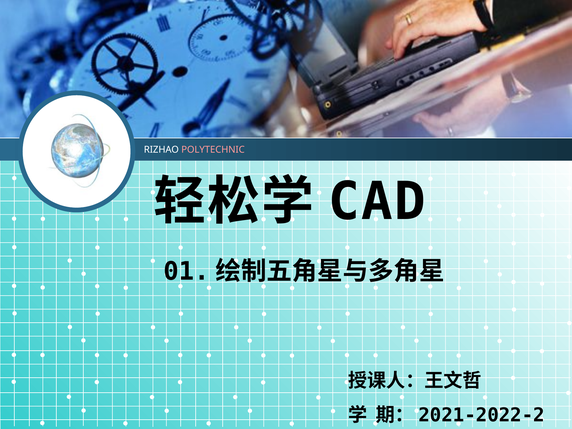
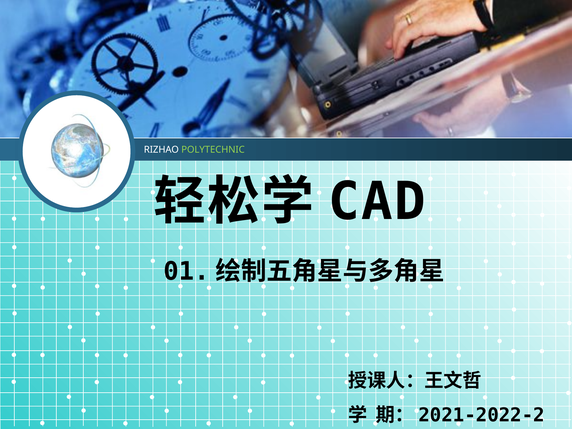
POLYTECHNIC colour: pink -> light green
